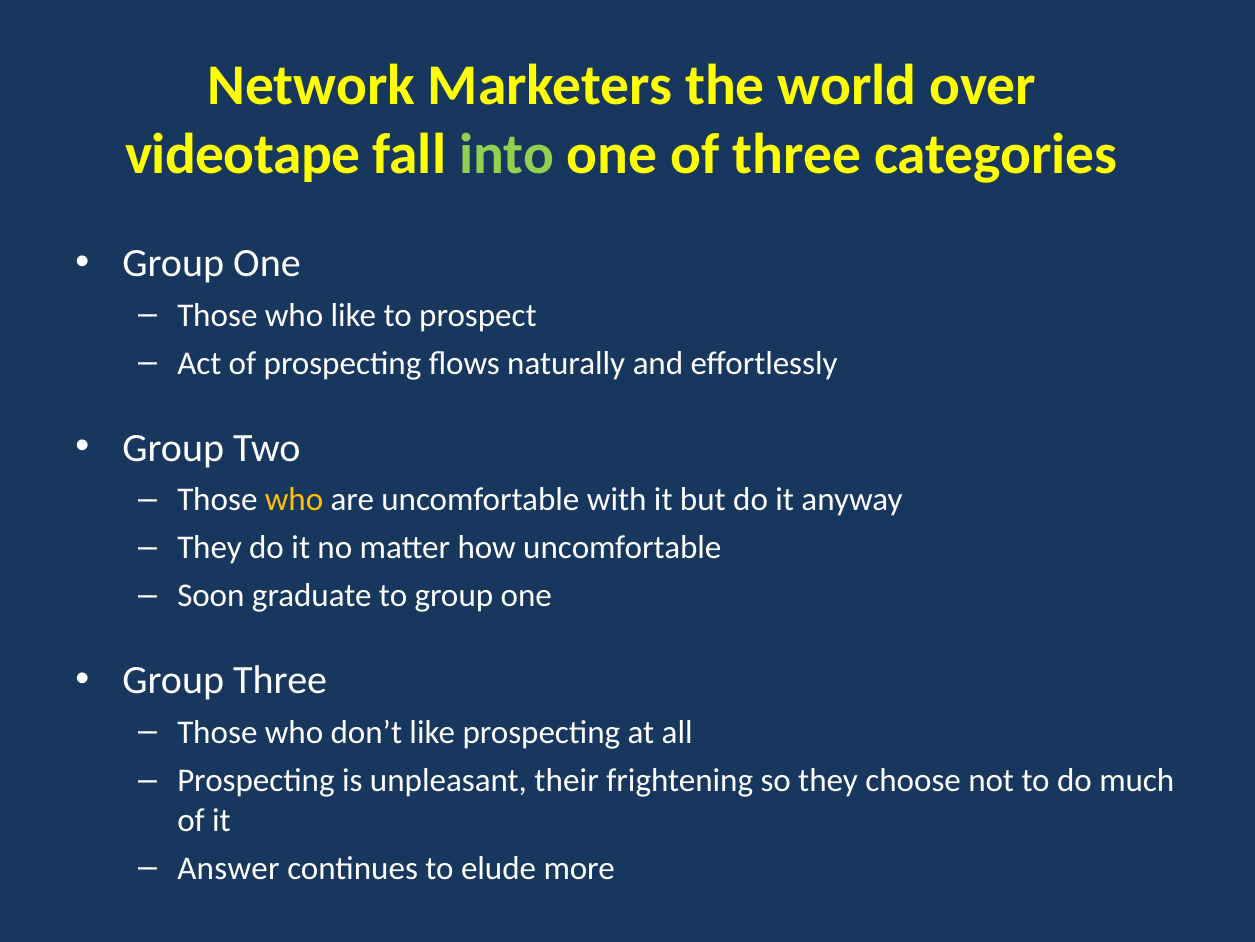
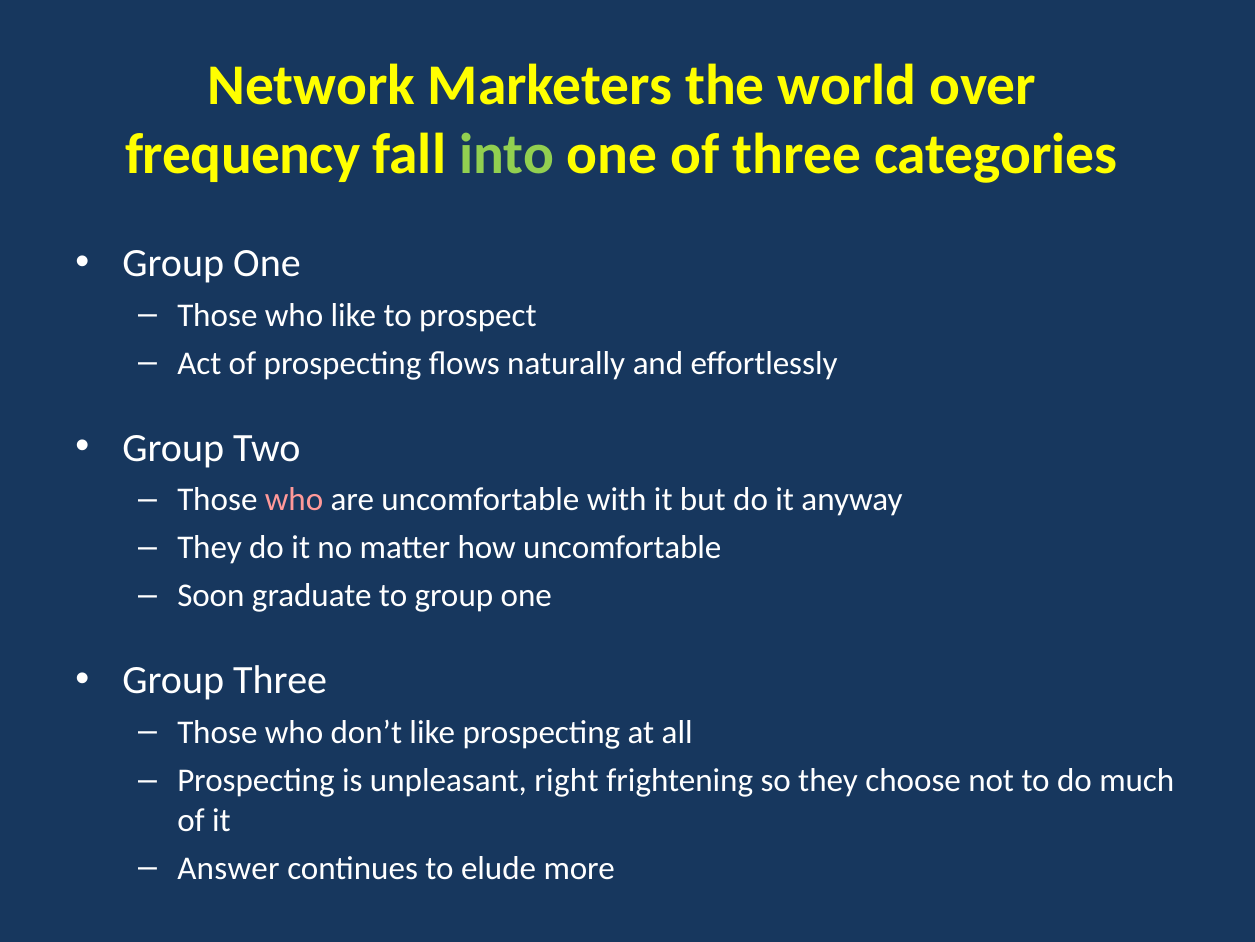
videotape: videotape -> frequency
who at (294, 499) colour: yellow -> pink
their: their -> right
